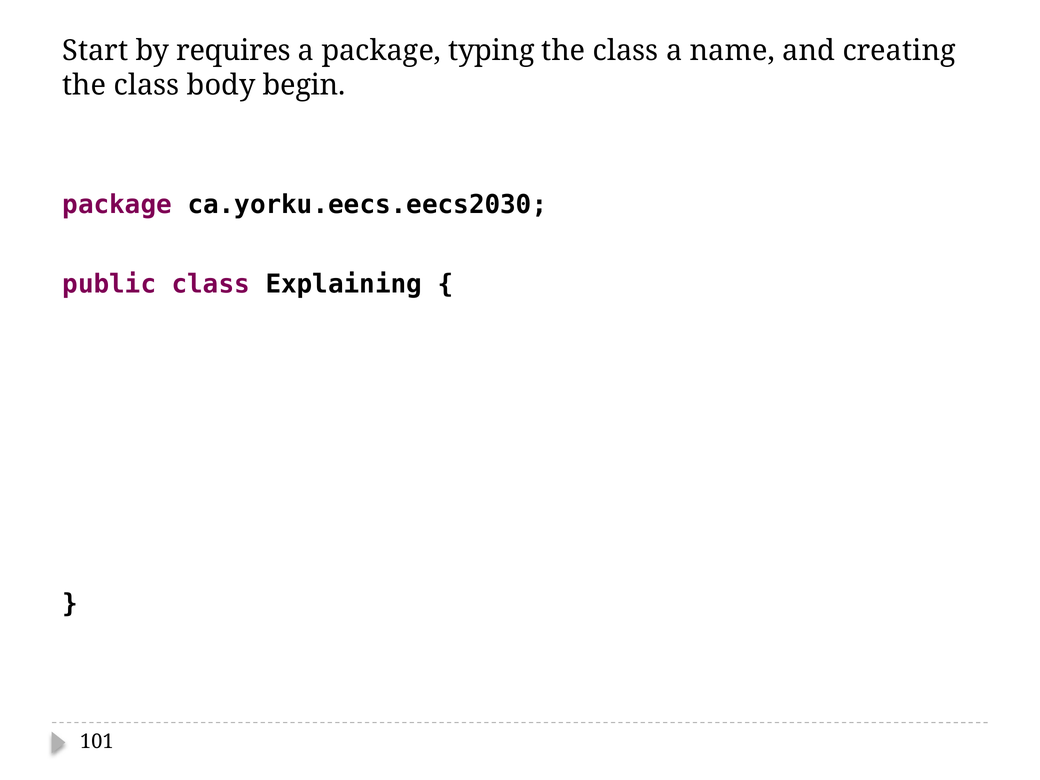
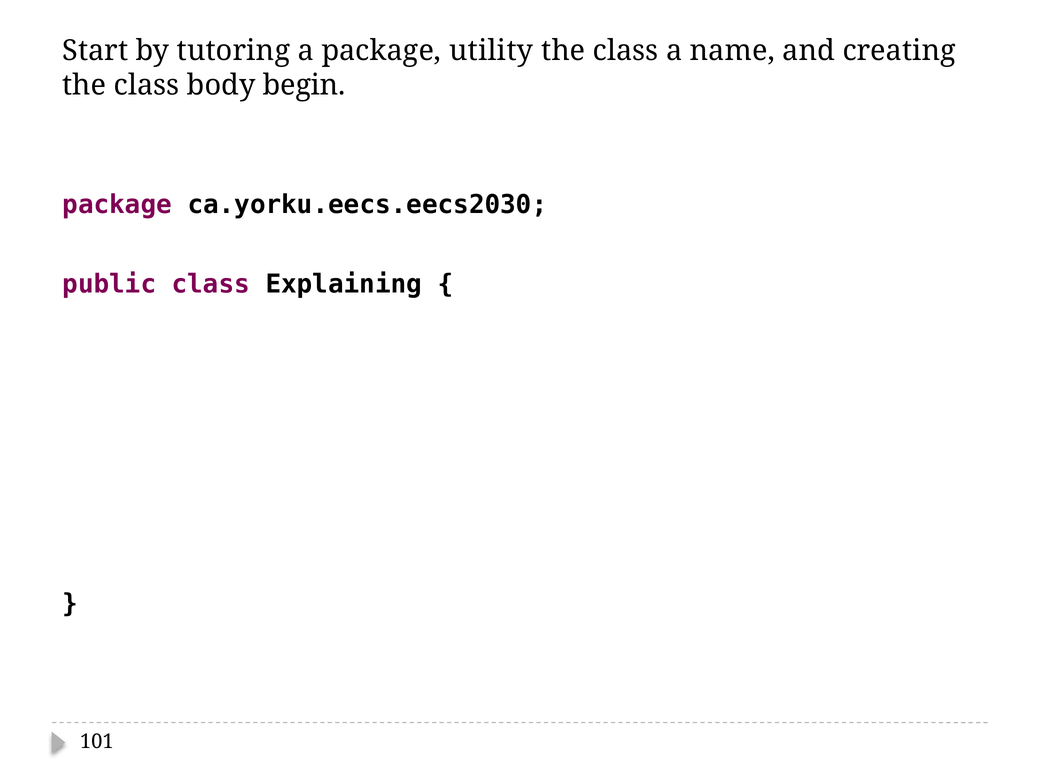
requires: requires -> tutoring
typing: typing -> utility
